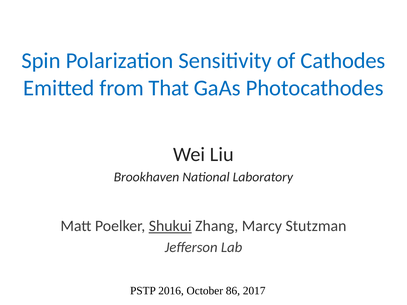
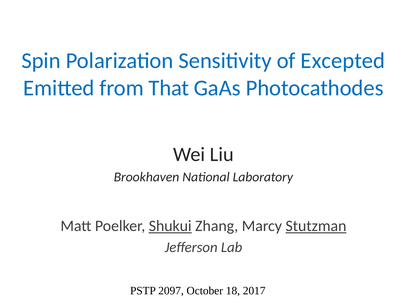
Cathodes: Cathodes -> Excepted
Stutzman underline: none -> present
2016: 2016 -> 2097
86: 86 -> 18
